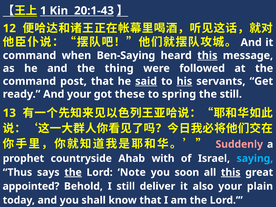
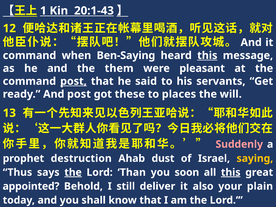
thing: thing -> them
followed: followed -> pleasant
post at (73, 81) underline: none -> present
said underline: present -> none
his underline: present -> none
And your: your -> post
spring: spring -> places
the still: still -> will
countryside: countryside -> destruction
with: with -> dust
saying colour: light blue -> yellow
Note: Note -> Than
